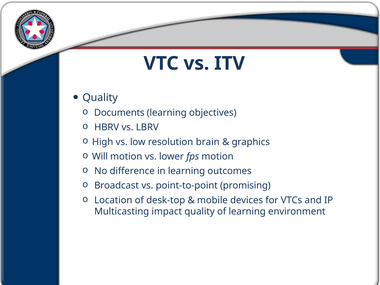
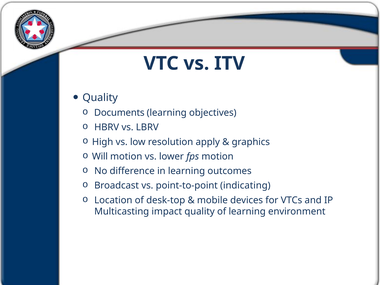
brain: brain -> apply
promising: promising -> indicating
